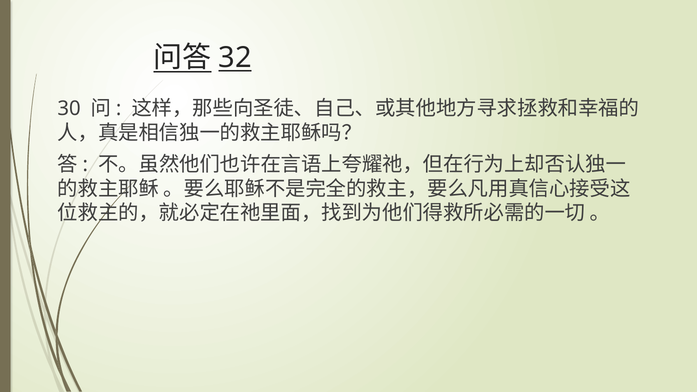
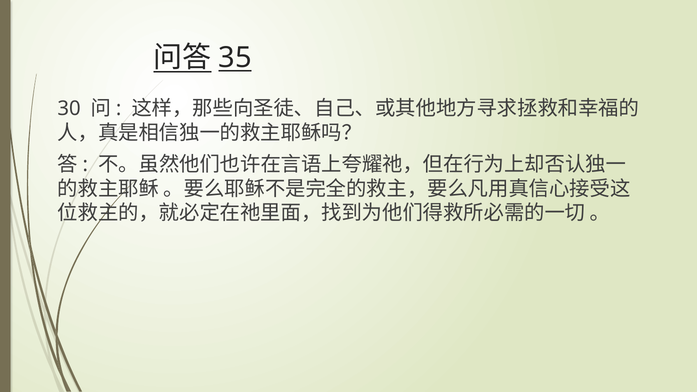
32: 32 -> 35
